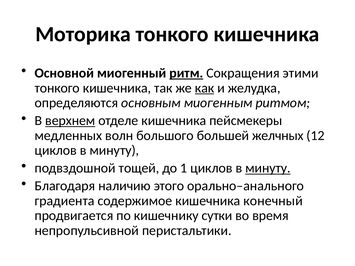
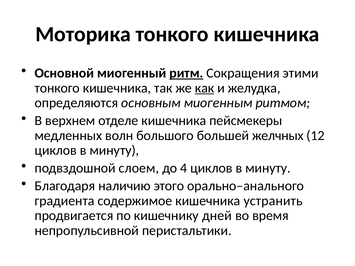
верхнем underline: present -> none
тощей: тощей -> слоем
1: 1 -> 4
минуту at (268, 168) underline: present -> none
конечный: конечный -> устранить
сутки: сутки -> дней
